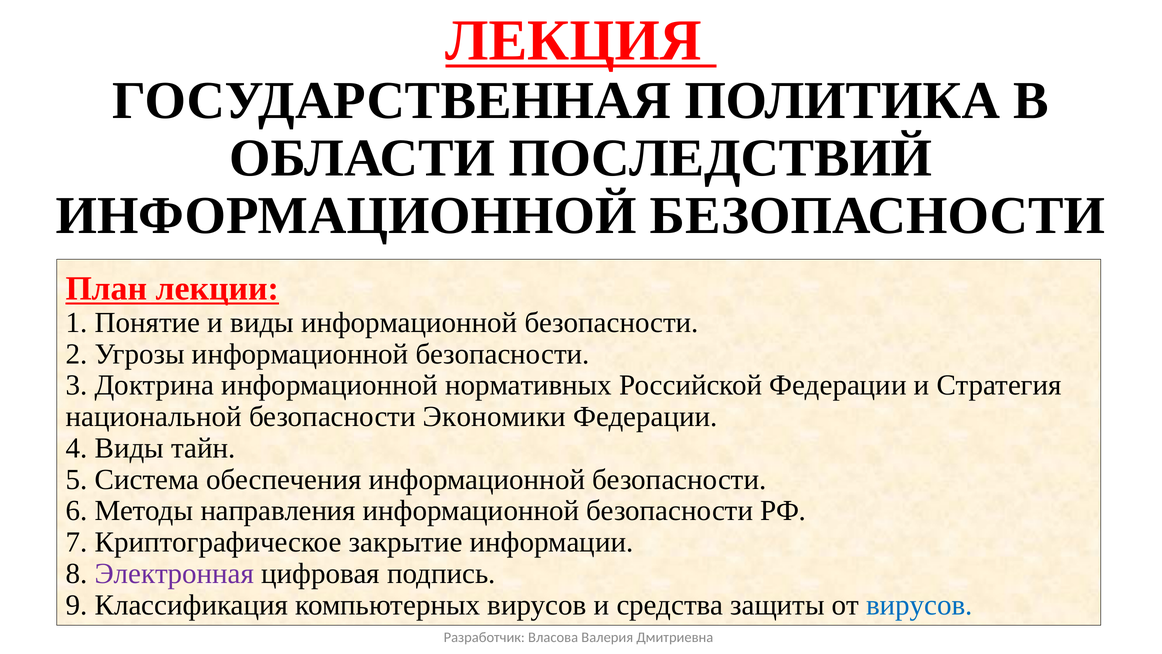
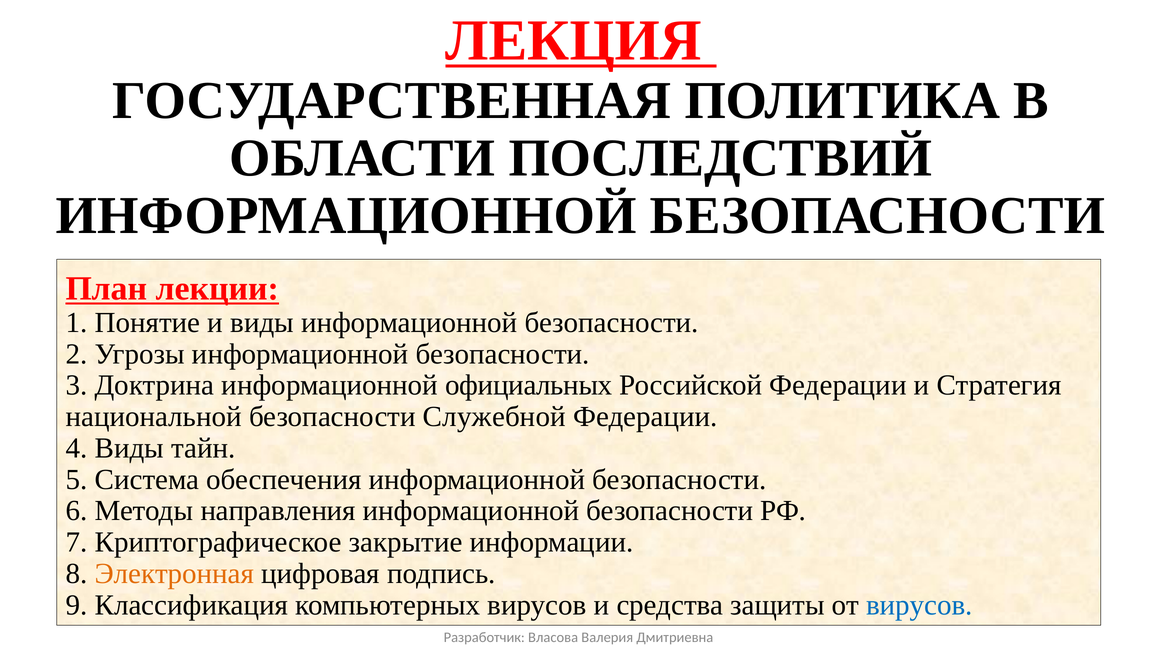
нормативных: нормативных -> официальных
Экономики: Экономики -> Служебной
Электронная colour: purple -> orange
